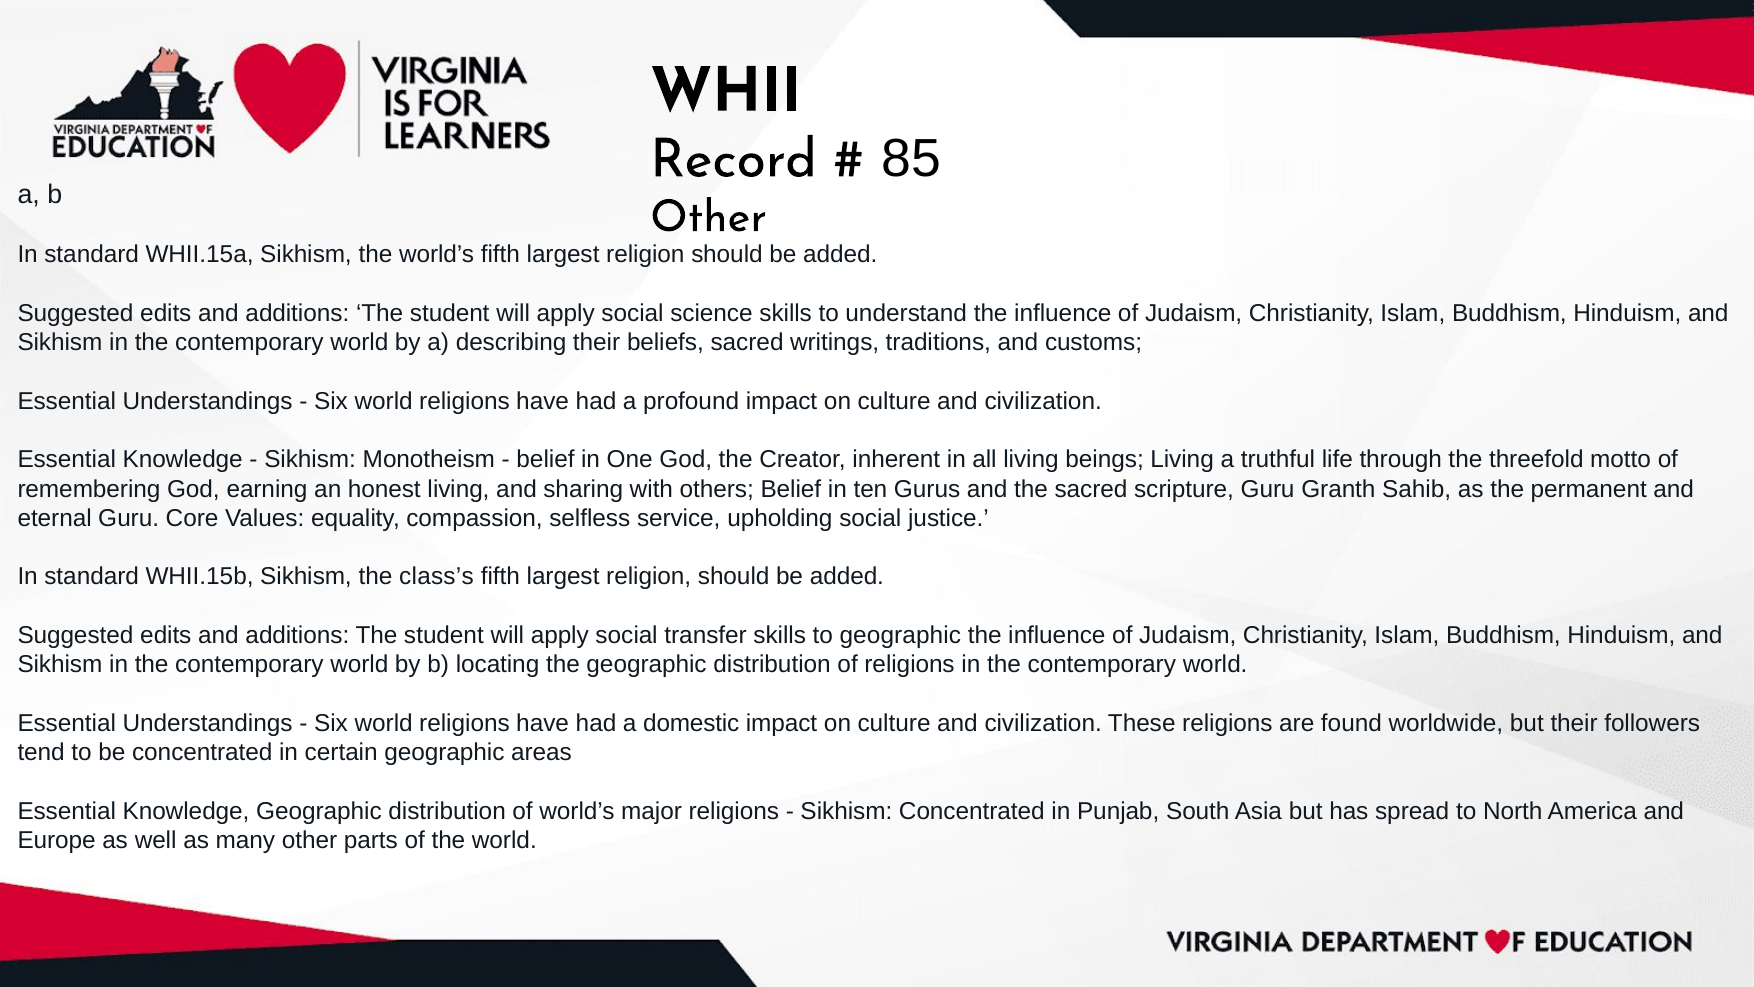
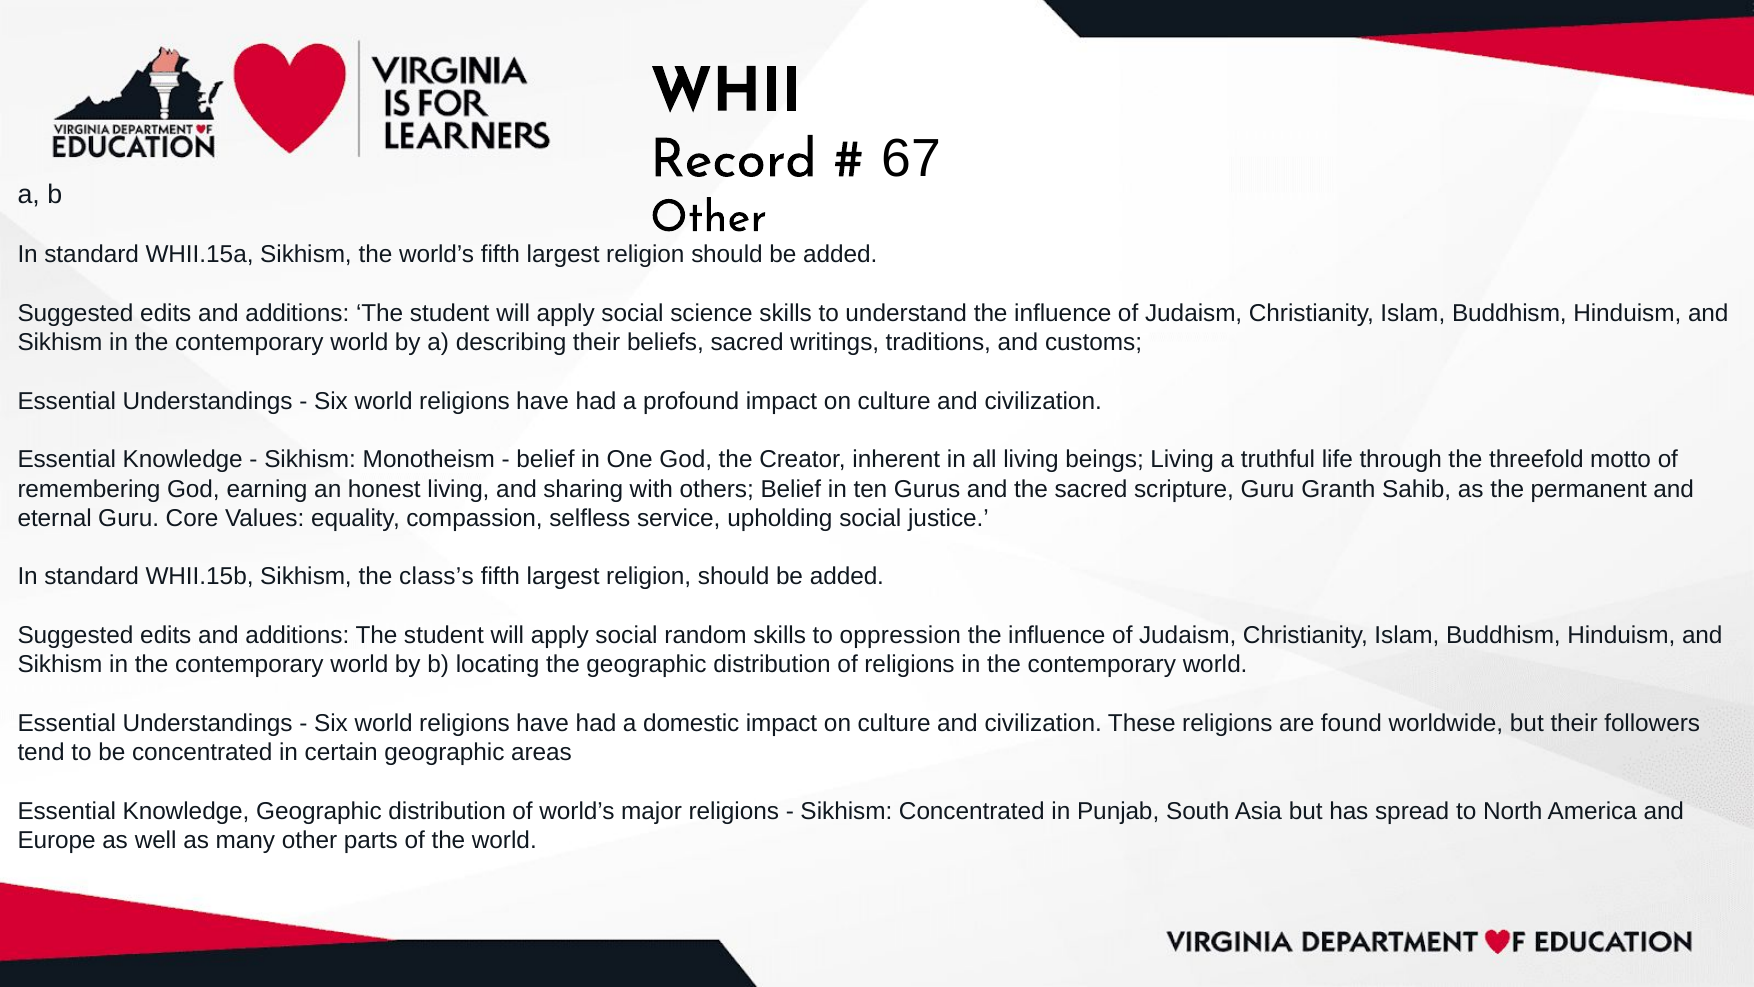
85: 85 -> 67
transfer: transfer -> random
to geographic: geographic -> oppression
